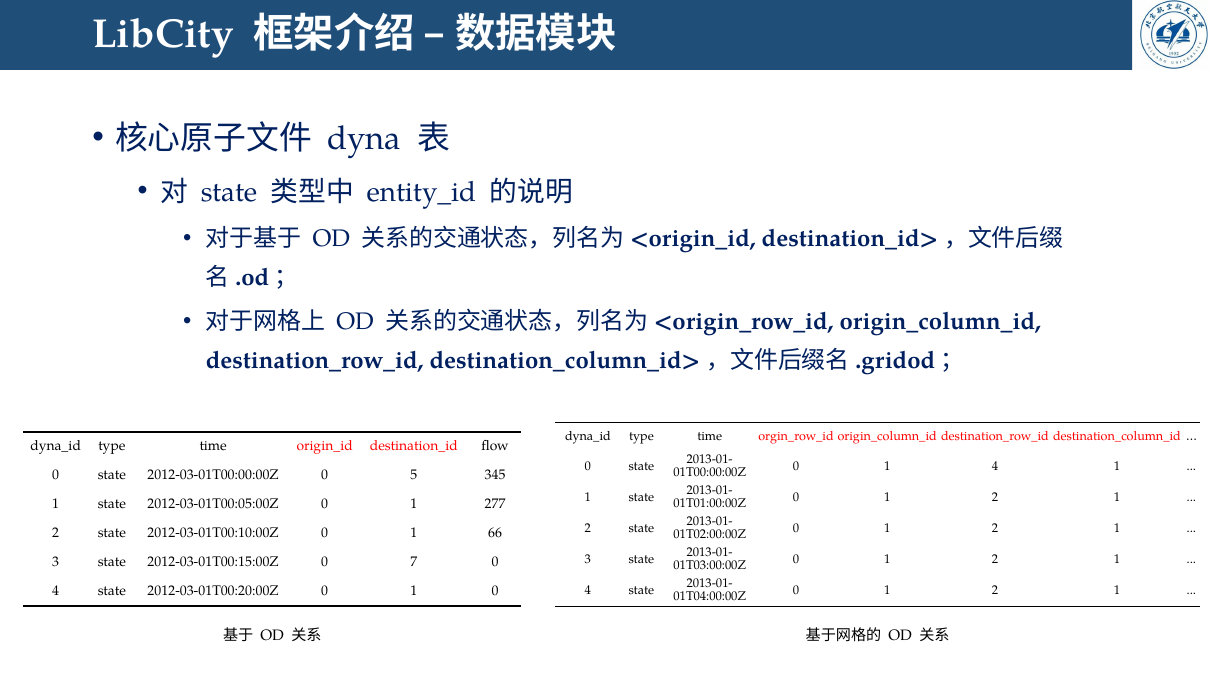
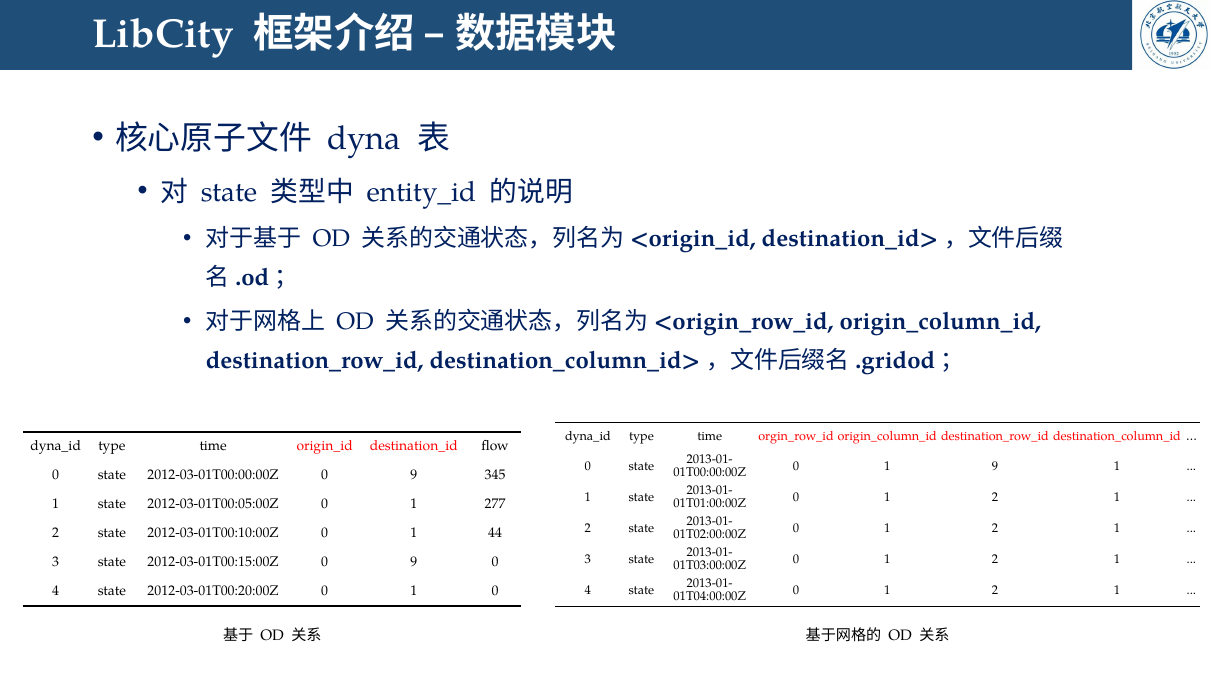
1 4: 4 -> 9
2012-03-01T00:00:00Z 0 5: 5 -> 9
66: 66 -> 44
2012-03-01T00:15:00Z 0 7: 7 -> 9
